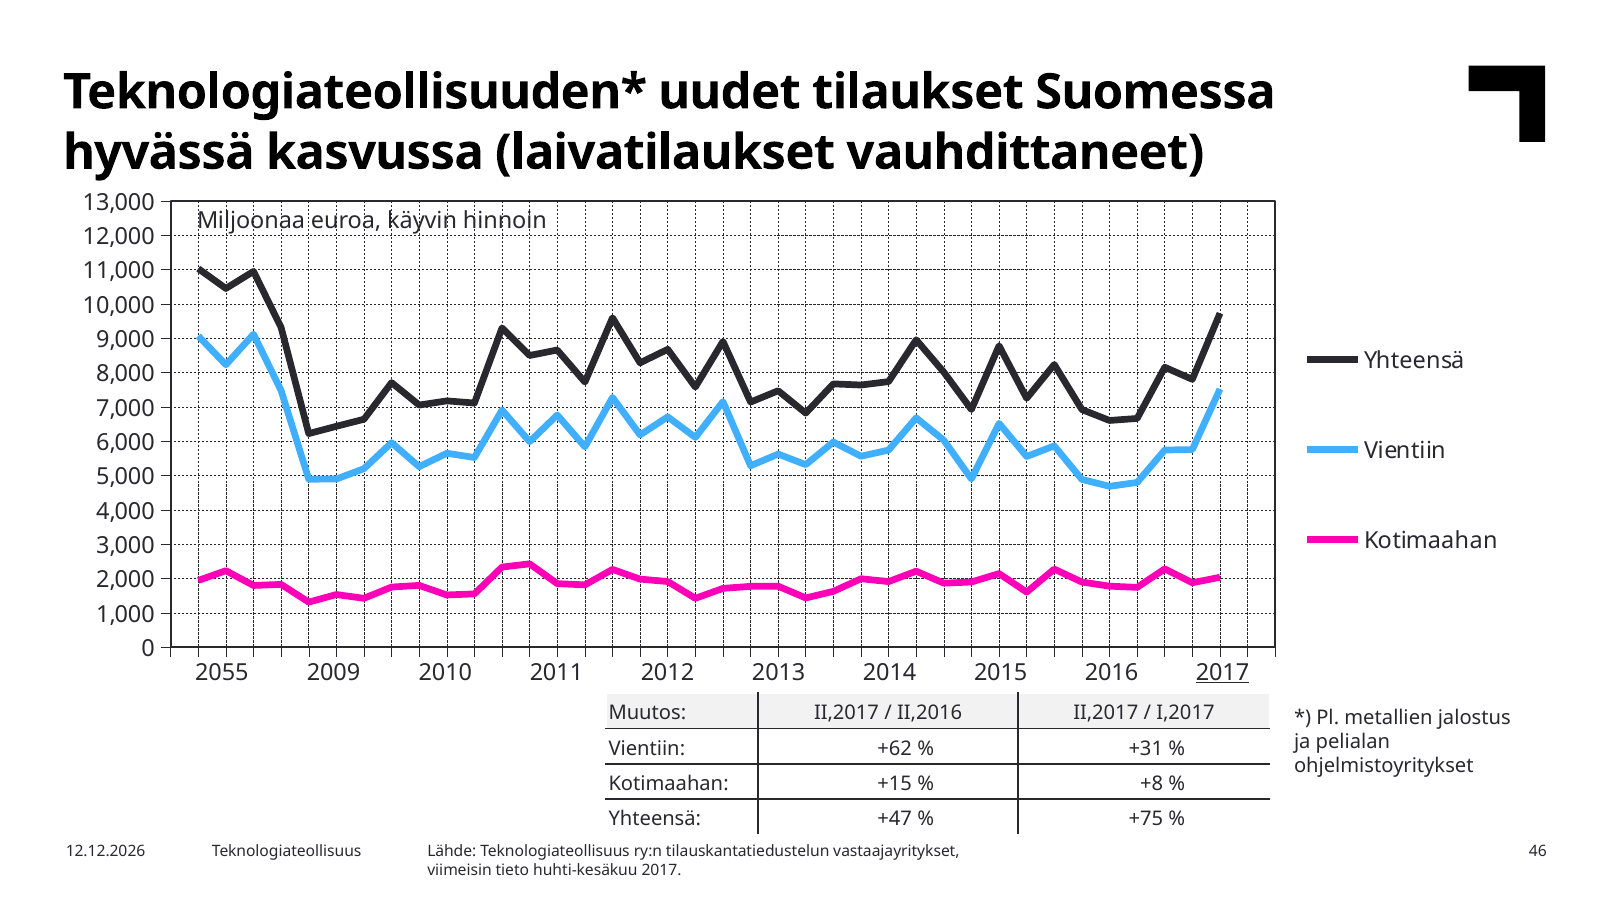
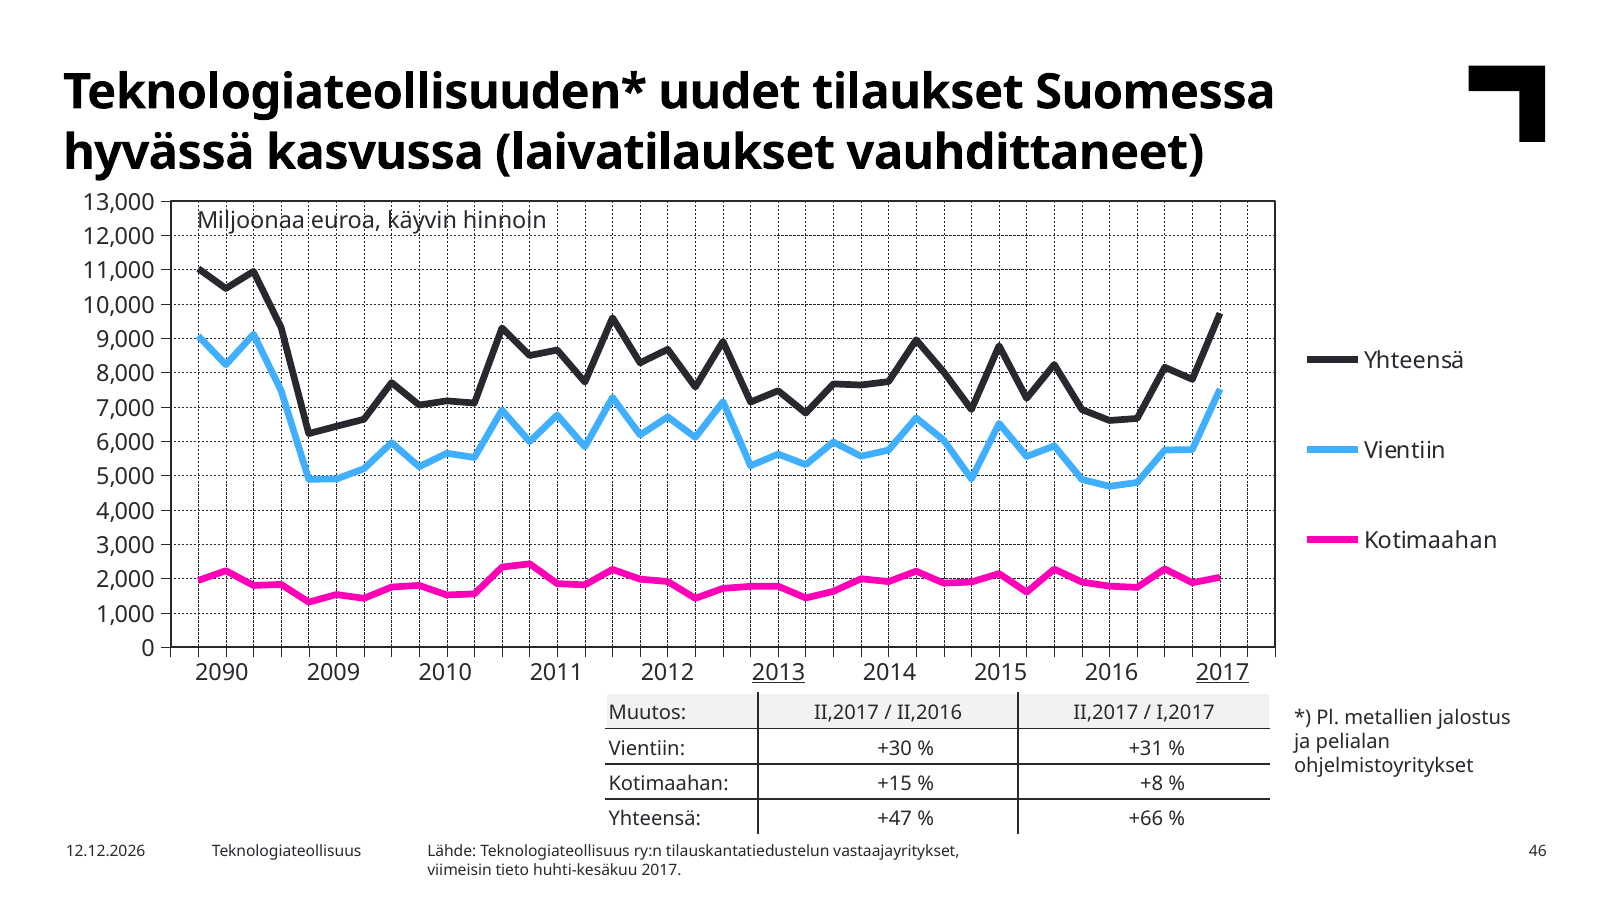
2055: 2055 -> 2090
2013 underline: none -> present
+62: +62 -> +30
+75: +75 -> +66
